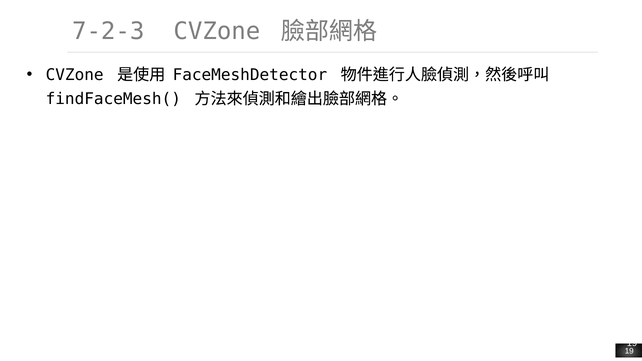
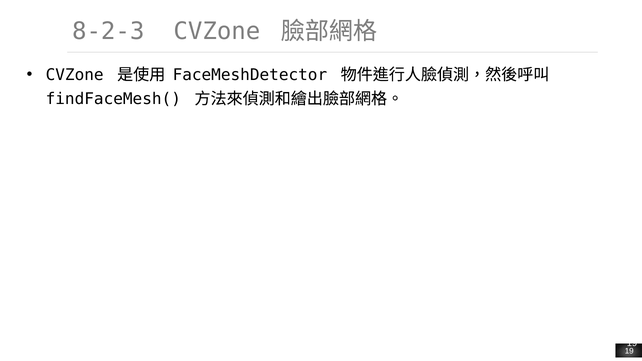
7-2-3: 7-2-3 -> 8-2-3
